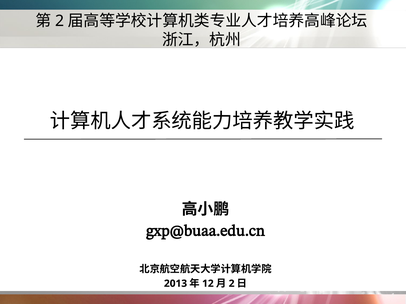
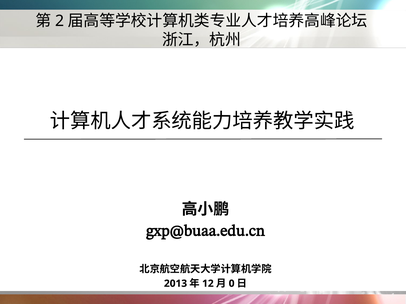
2 at (232, 284): 2 -> 0
